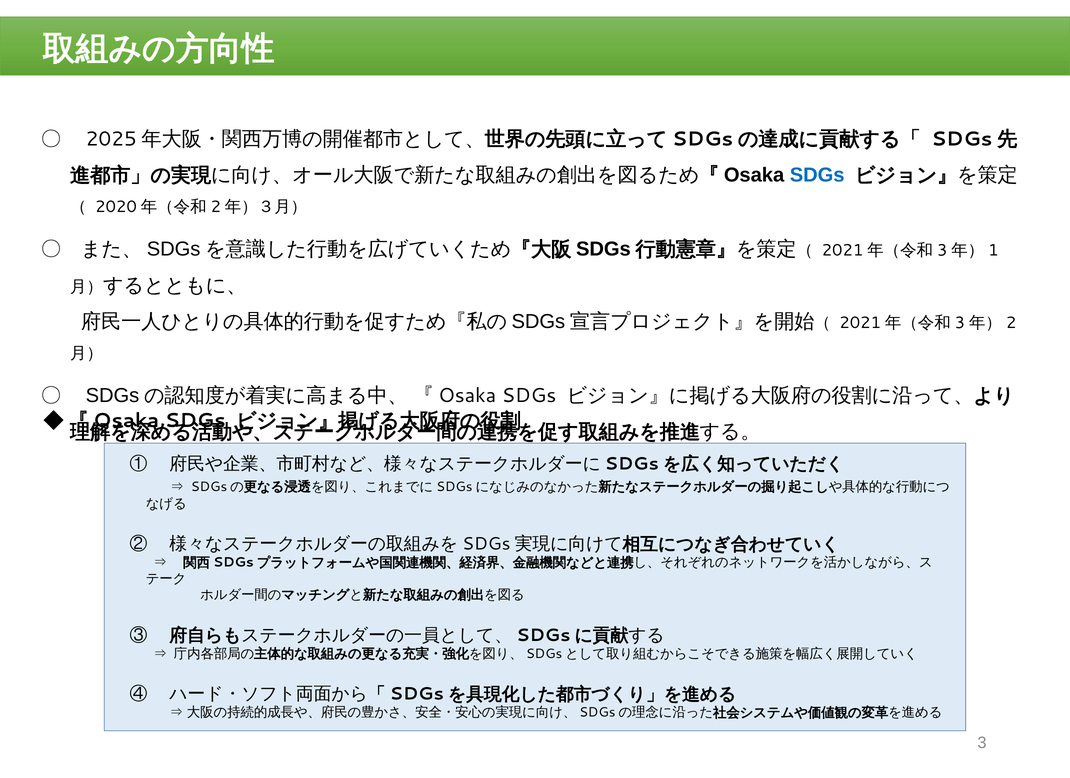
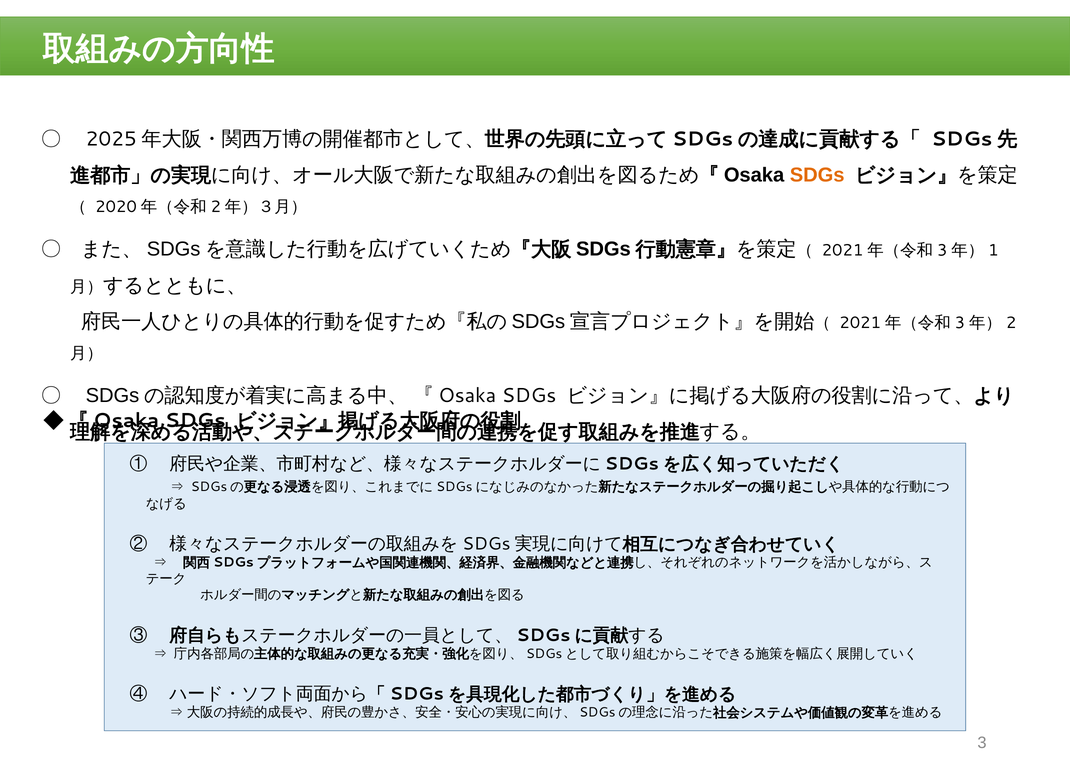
SDGs at (817, 175) colour: blue -> orange
